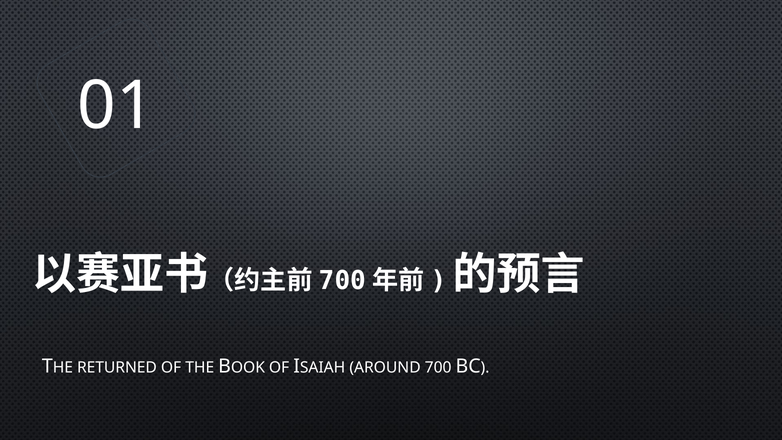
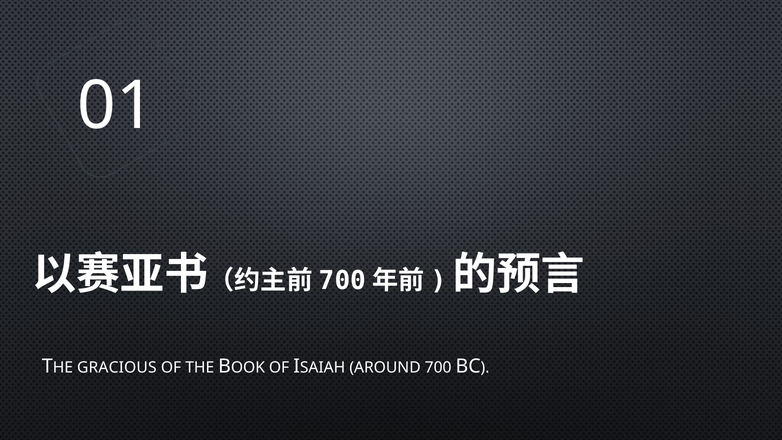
RETURNED: RETURNED -> GRACIOUS
